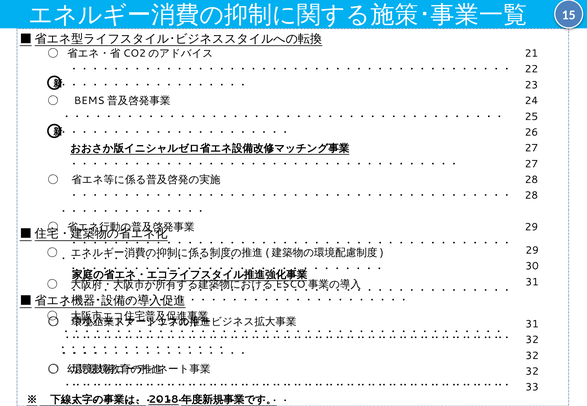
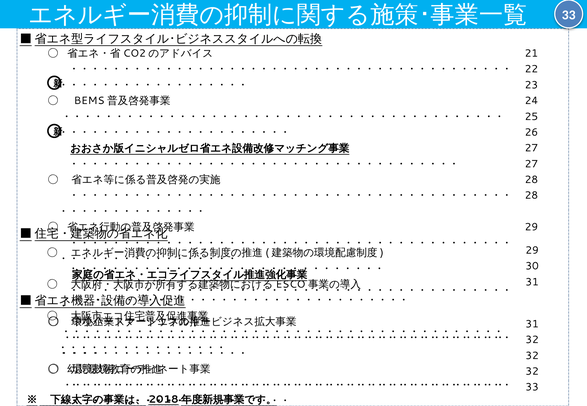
15 at (569, 15): 15 -> 33
